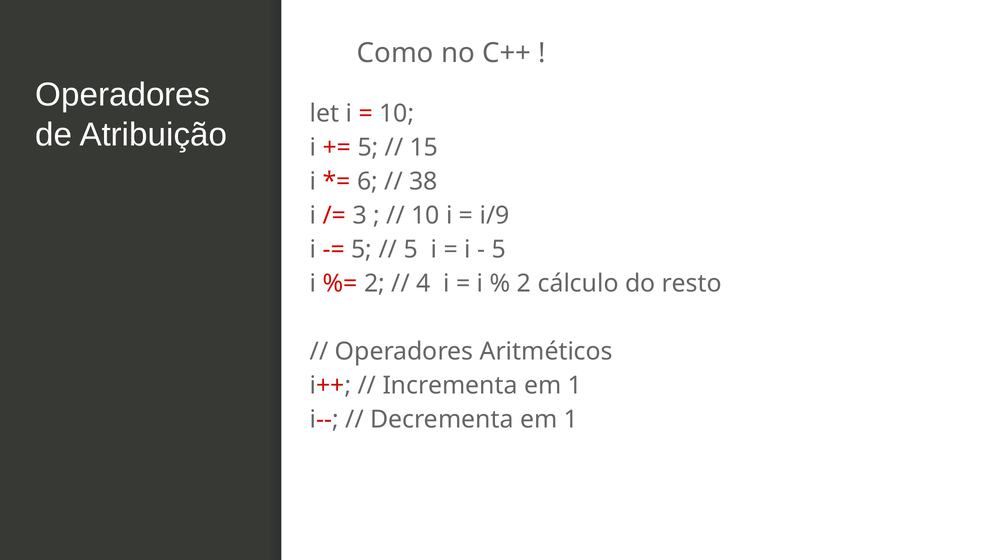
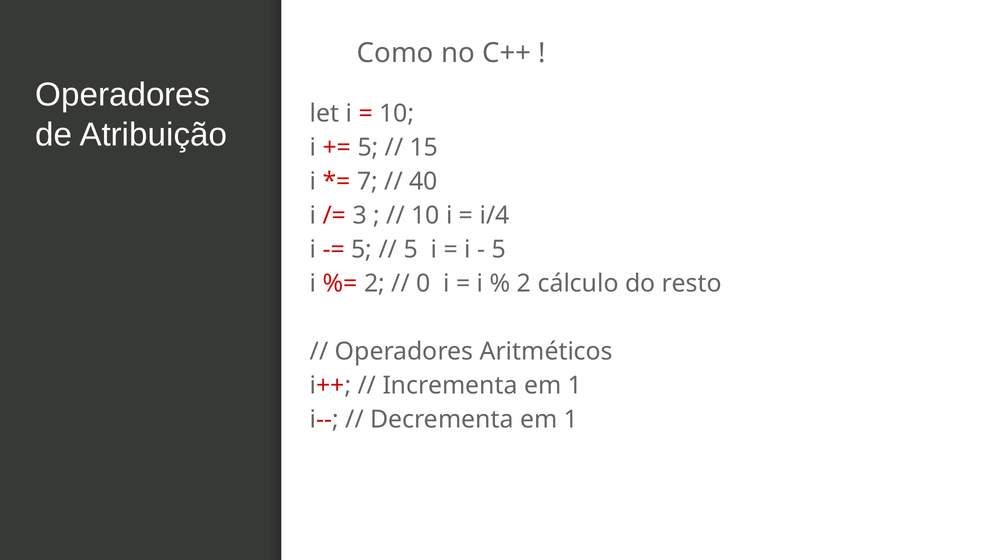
6: 6 -> 7
38: 38 -> 40
i/9: i/9 -> i/4
4: 4 -> 0
